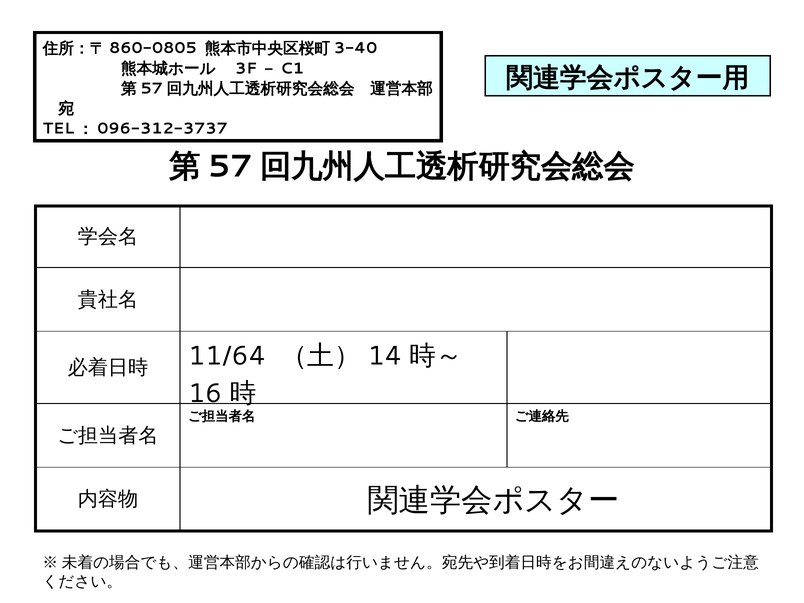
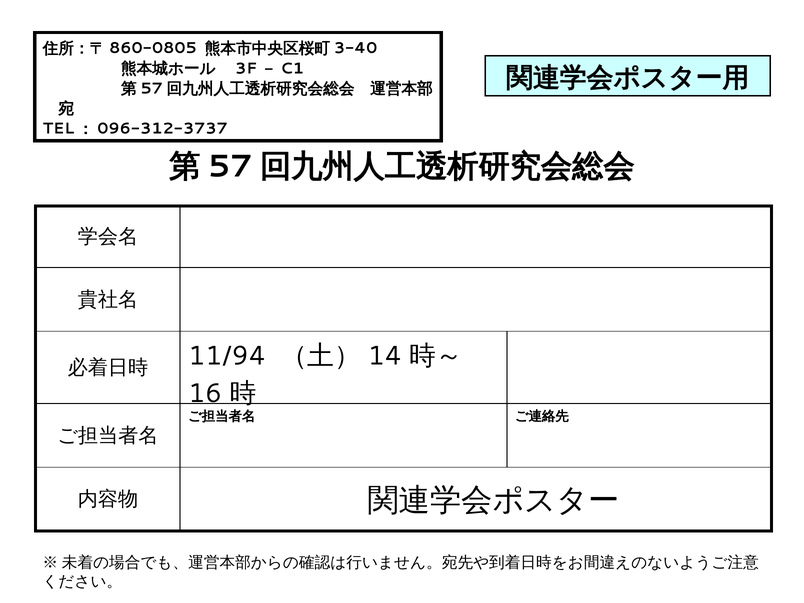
11/64: 11/64 -> 11/94
